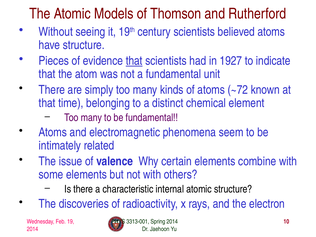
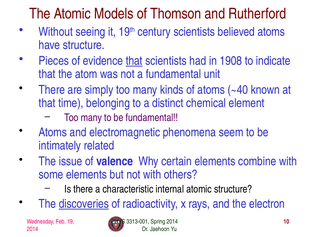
1927: 1927 -> 1908
~72: ~72 -> ~40
discoveries underline: none -> present
